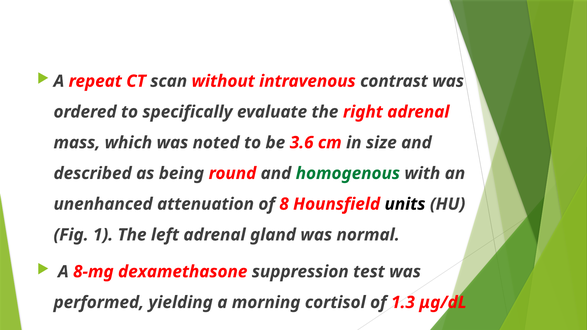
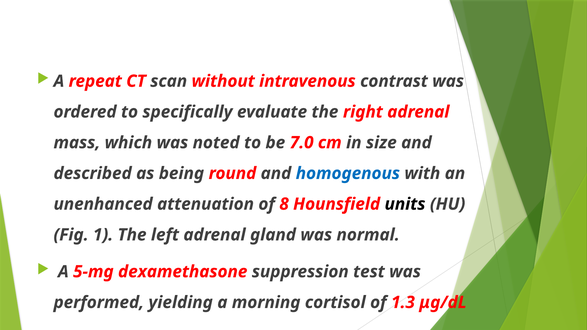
3.6: 3.6 -> 7.0
homogenous colour: green -> blue
8-mg: 8-mg -> 5-mg
